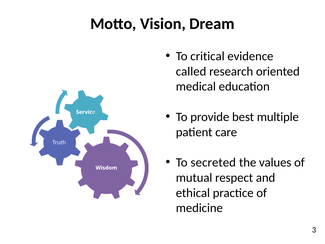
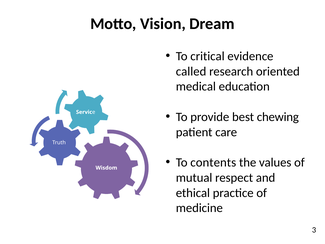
multiple: multiple -> chewing
secreted: secreted -> contents
